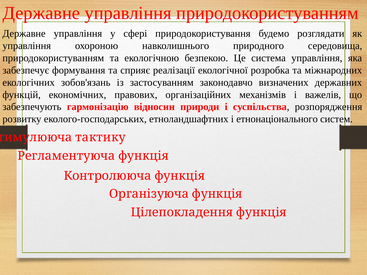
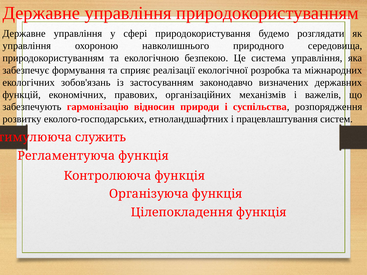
етнонаціонального: етнонаціонального -> працевлаштування
тактику: тактику -> служить
